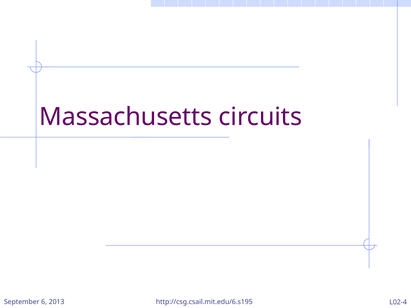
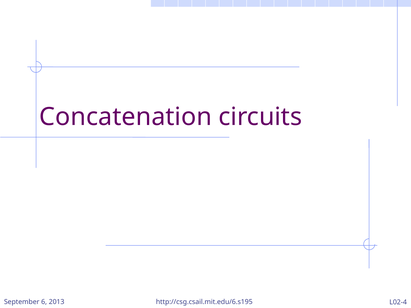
Massachusetts: Massachusetts -> Concatenation
